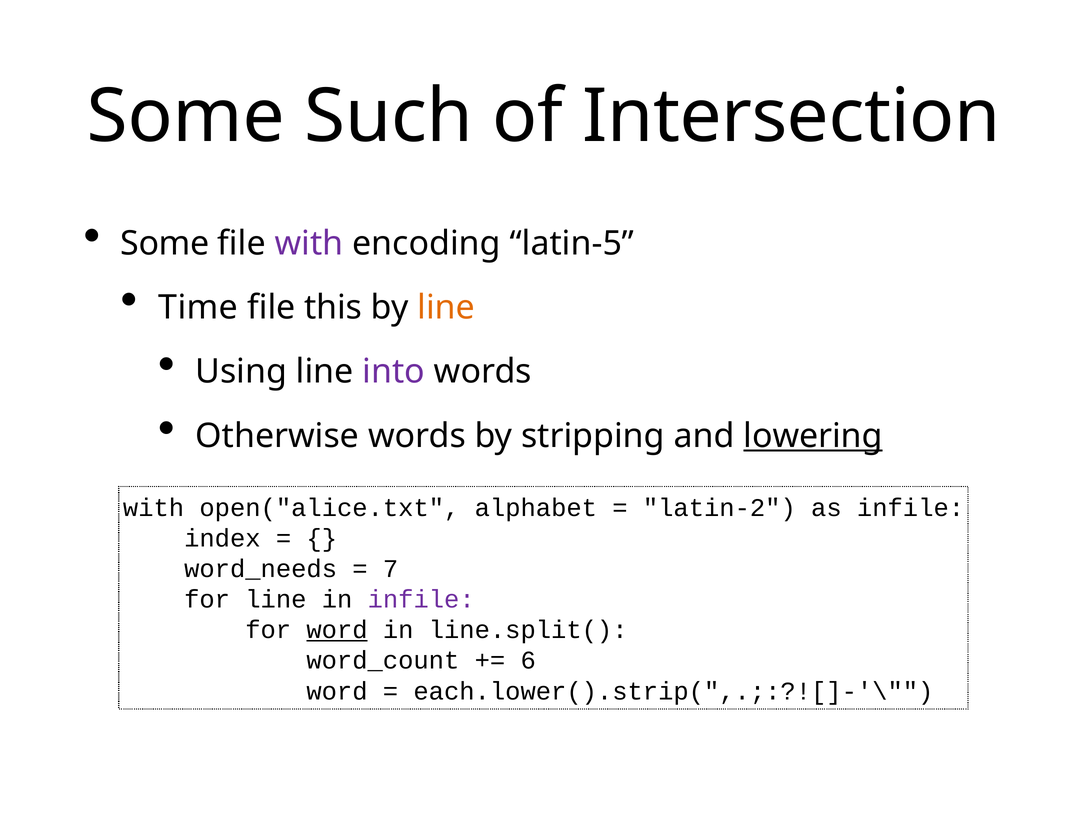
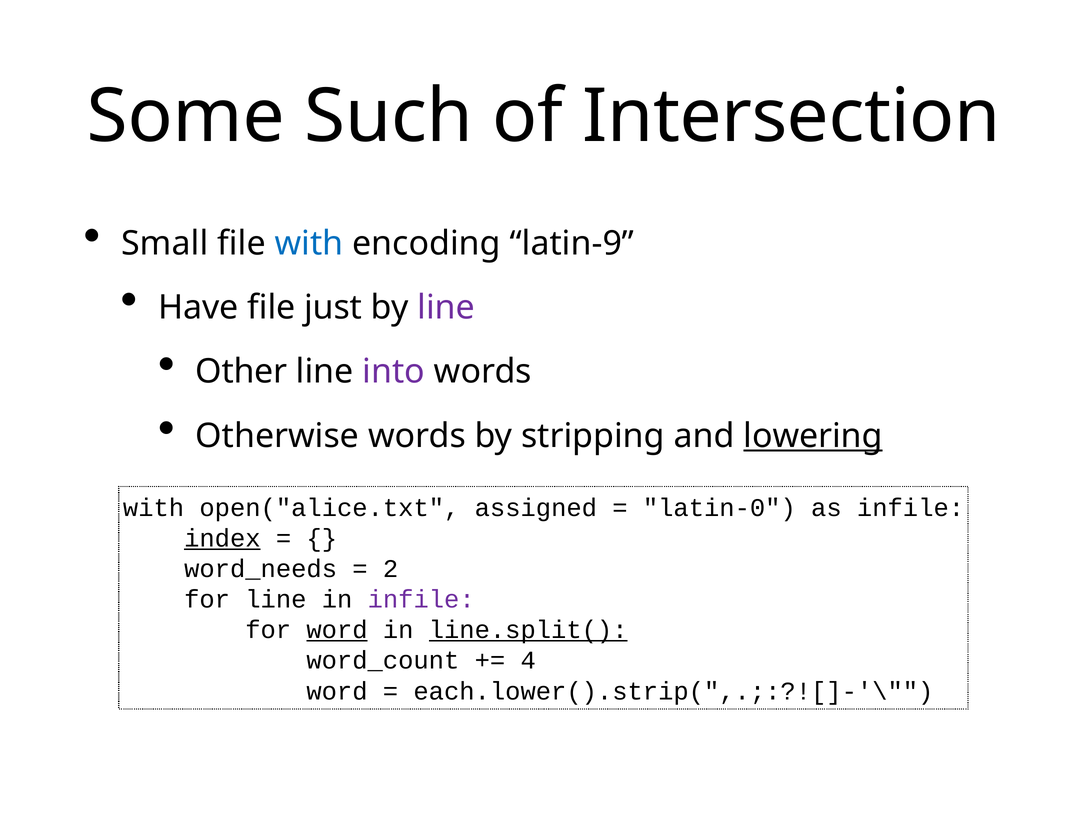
Some at (165, 244): Some -> Small
with at (309, 244) colour: purple -> blue
latin-5: latin-5 -> latin-9
Time: Time -> Have
this: this -> just
line at (446, 308) colour: orange -> purple
Using: Using -> Other
alphabet: alphabet -> assigned
latin-2: latin-2 -> latin-0
index underline: none -> present
7: 7 -> 2
line.split( underline: none -> present
6: 6 -> 4
